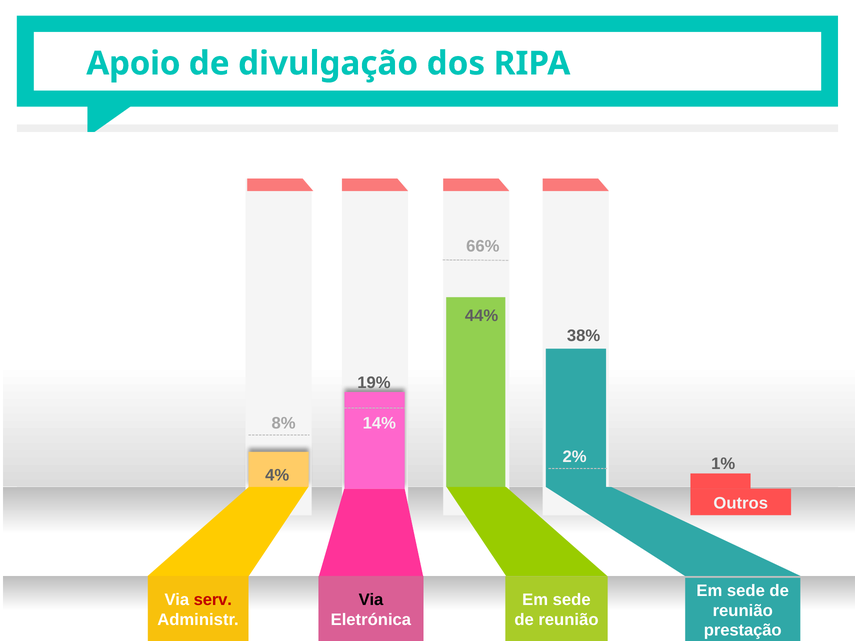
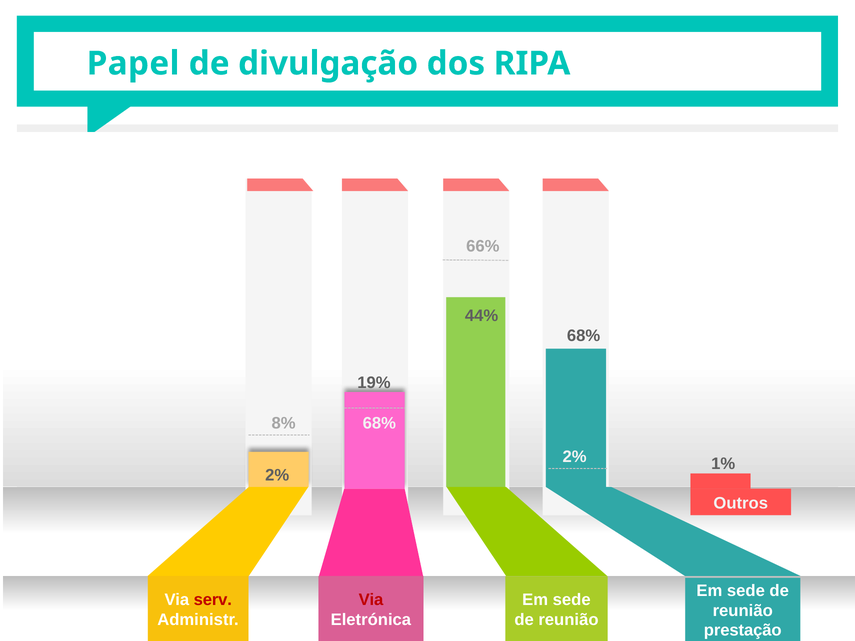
Apoio: Apoio -> Papel
38% at (584, 336): 38% -> 68%
8% 14%: 14% -> 68%
4% at (277, 476): 4% -> 2%
Via at (371, 600) colour: black -> red
